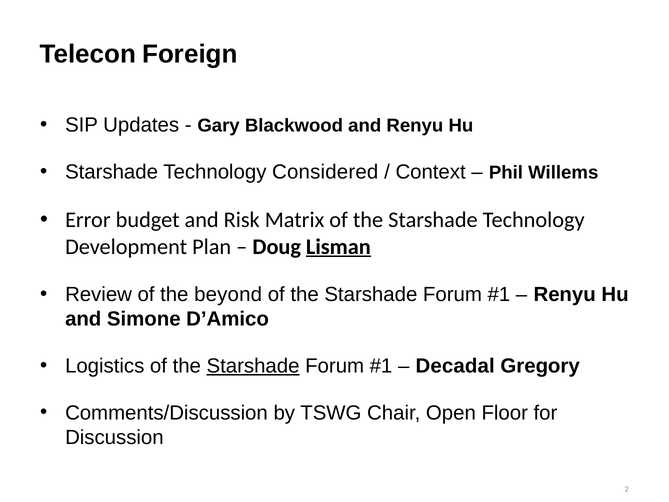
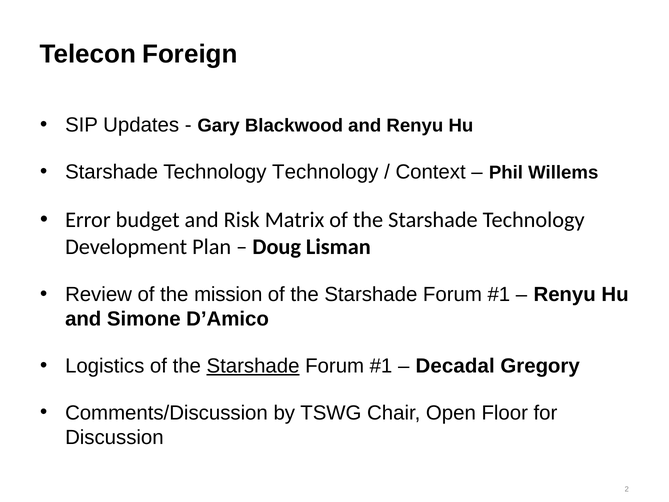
Technology Considered: Considered -> Technology
Lisman underline: present -> none
beyond: beyond -> mission
